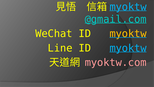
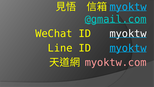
myoktw at (128, 34) colour: yellow -> white
